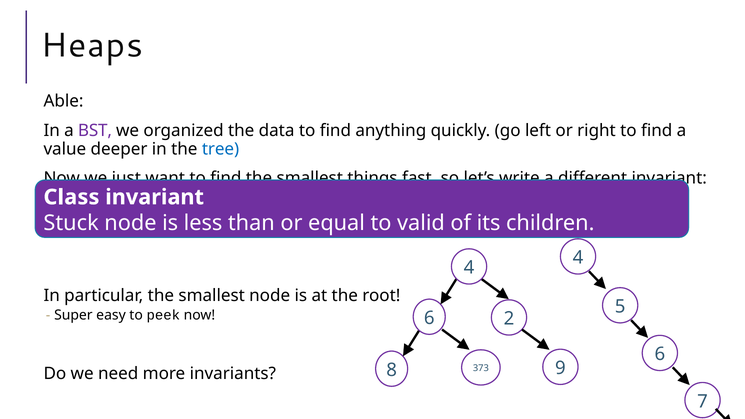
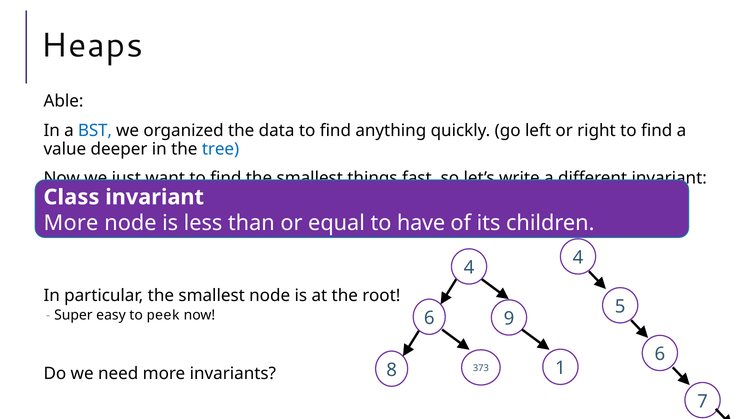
BST colour: purple -> blue
Stuck at (71, 223): Stuck -> More
valid: valid -> have
2: 2 -> 9
9: 9 -> 1
